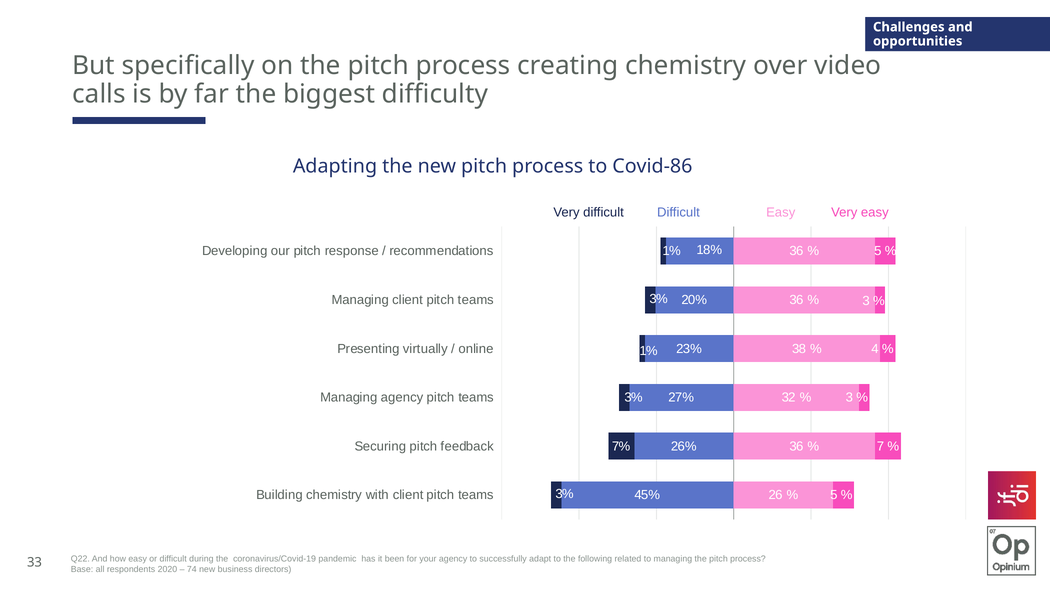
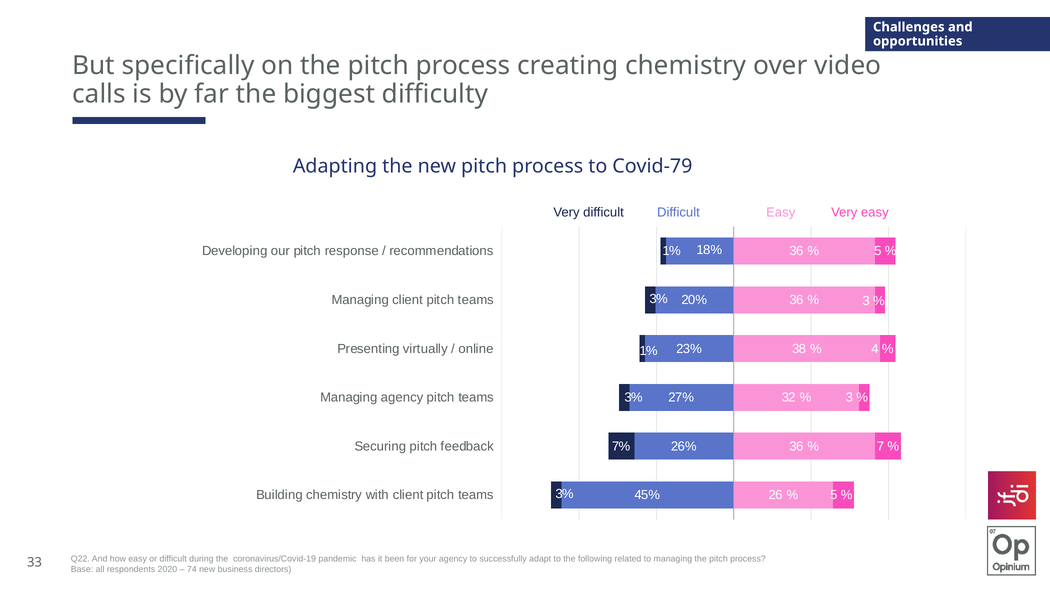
Covid-86: Covid-86 -> Covid-79
